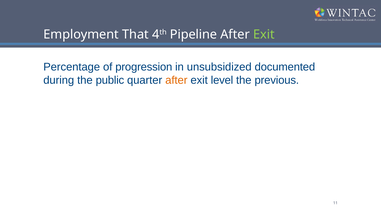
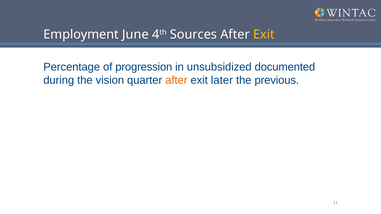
That: That -> June
Pipeline: Pipeline -> Sources
Exit at (264, 34) colour: light green -> yellow
public: public -> vision
level: level -> later
